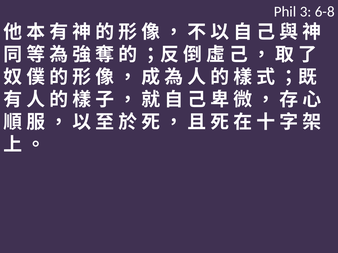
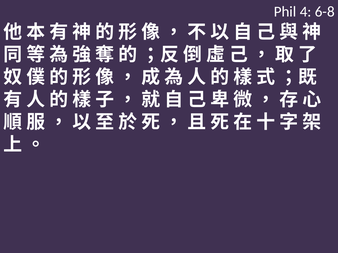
3: 3 -> 4
